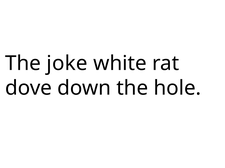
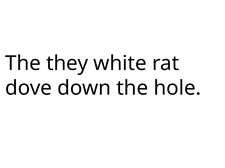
joke: joke -> they
